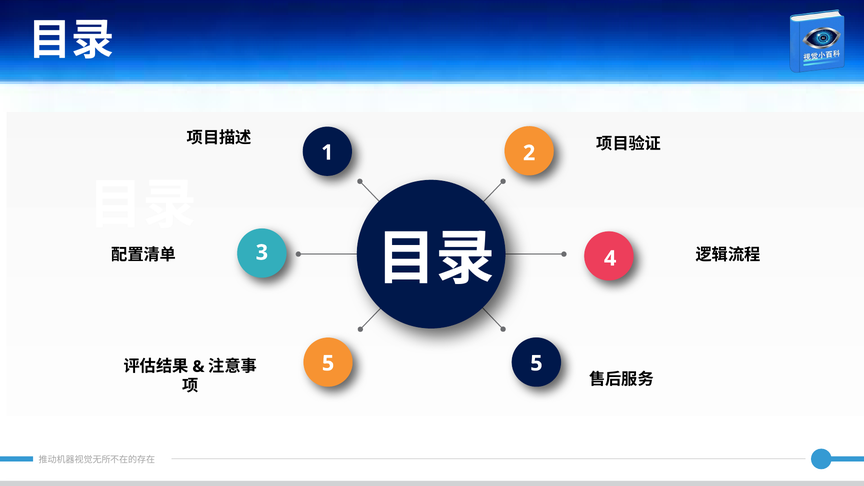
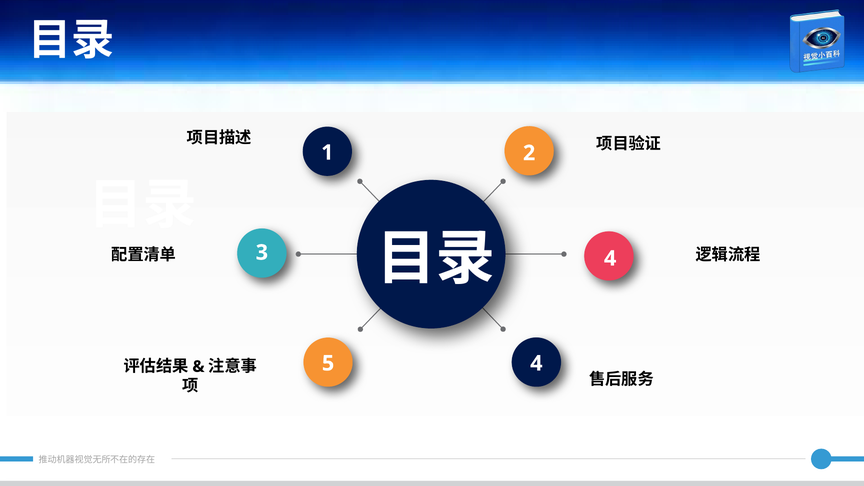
5 5: 5 -> 4
